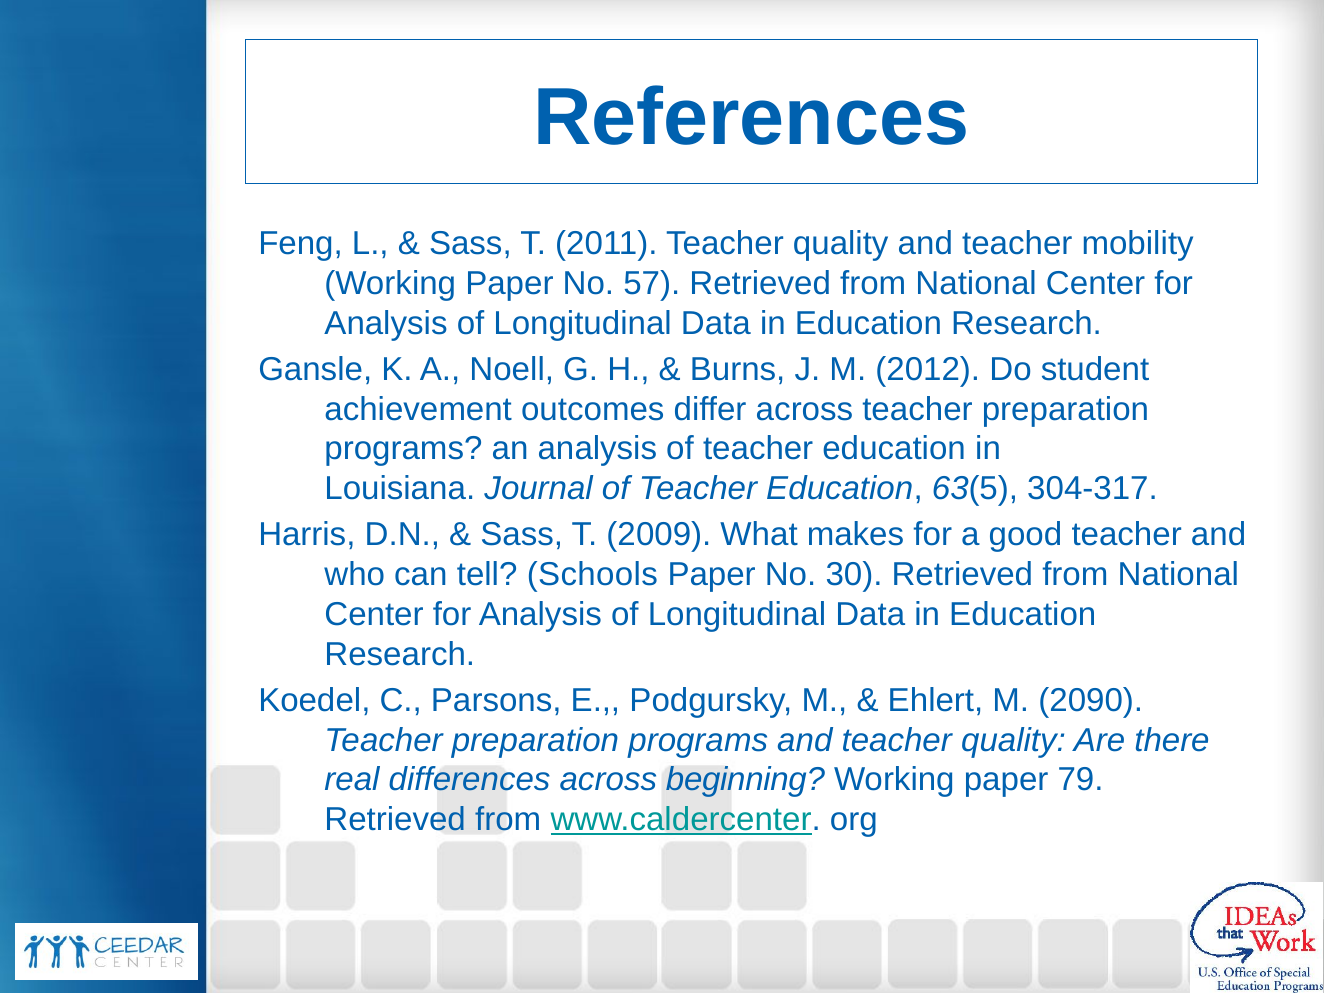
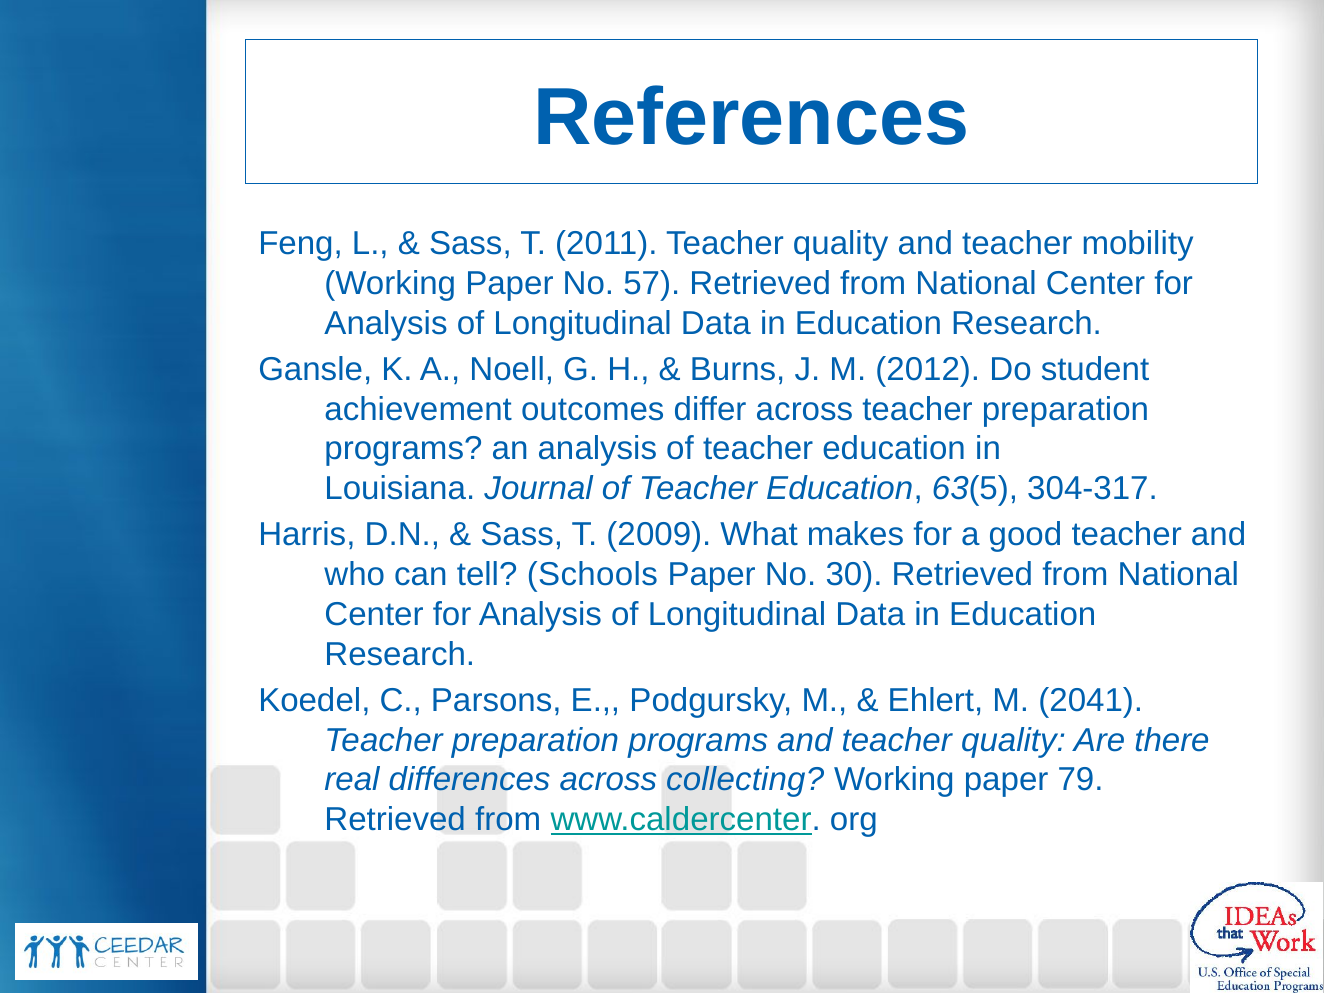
2090: 2090 -> 2041
beginning: beginning -> collecting
